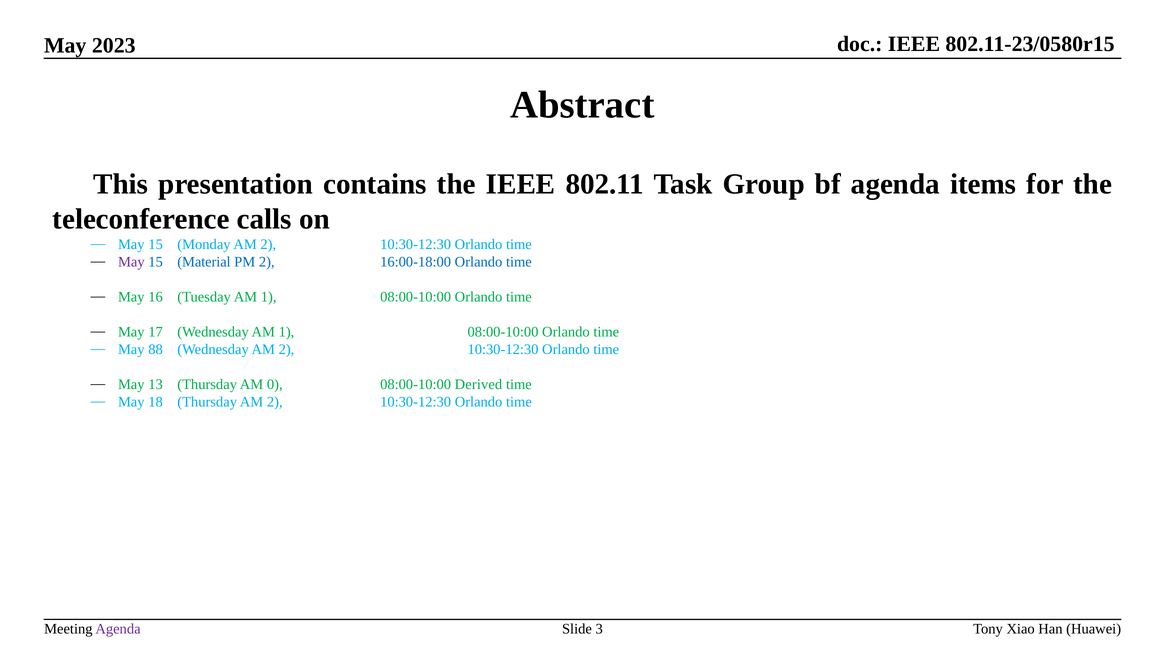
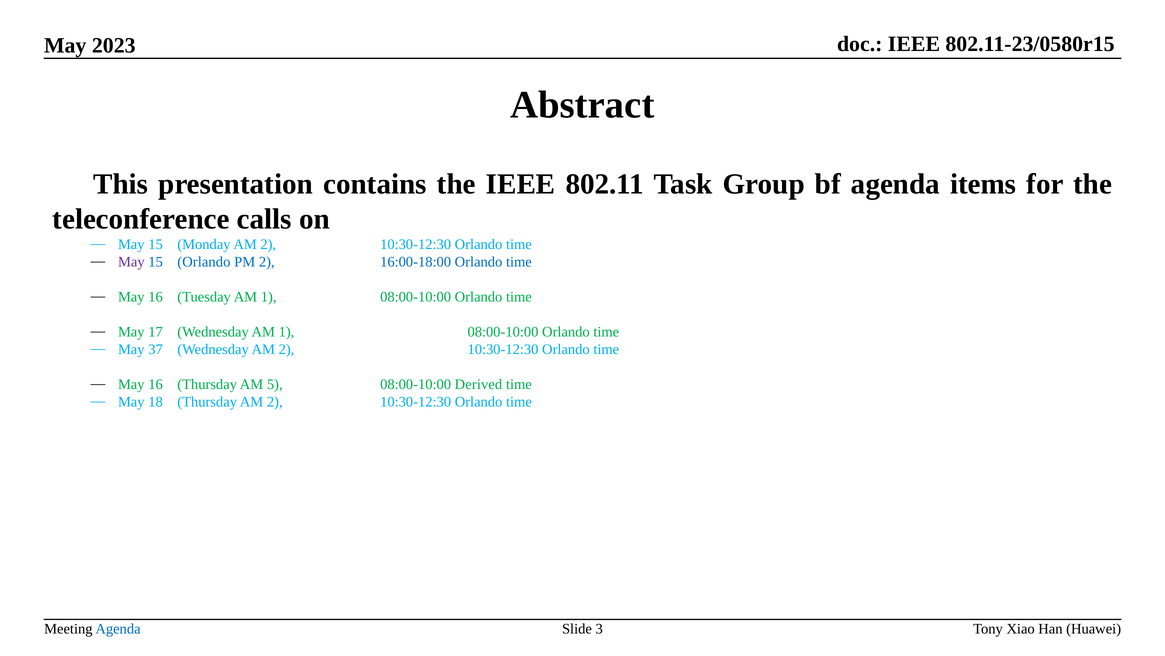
15 Material: Material -> Orlando
88: 88 -> 37
13 at (156, 384): 13 -> 16
0: 0 -> 5
Agenda at (118, 628) colour: purple -> blue
